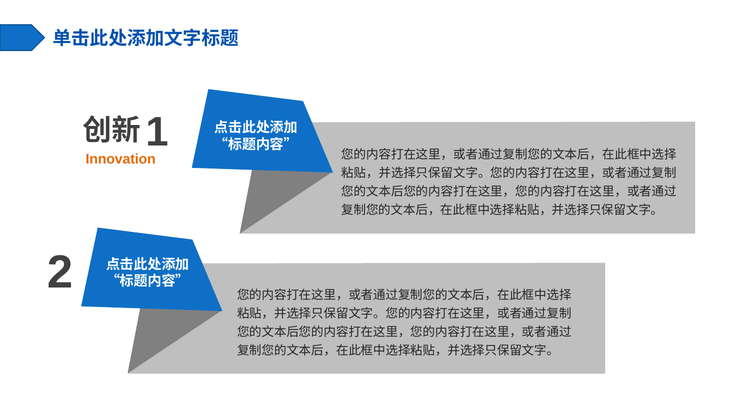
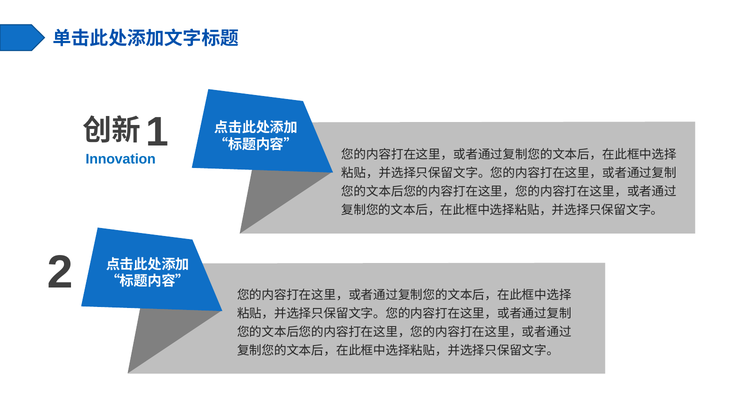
Innovation colour: orange -> blue
